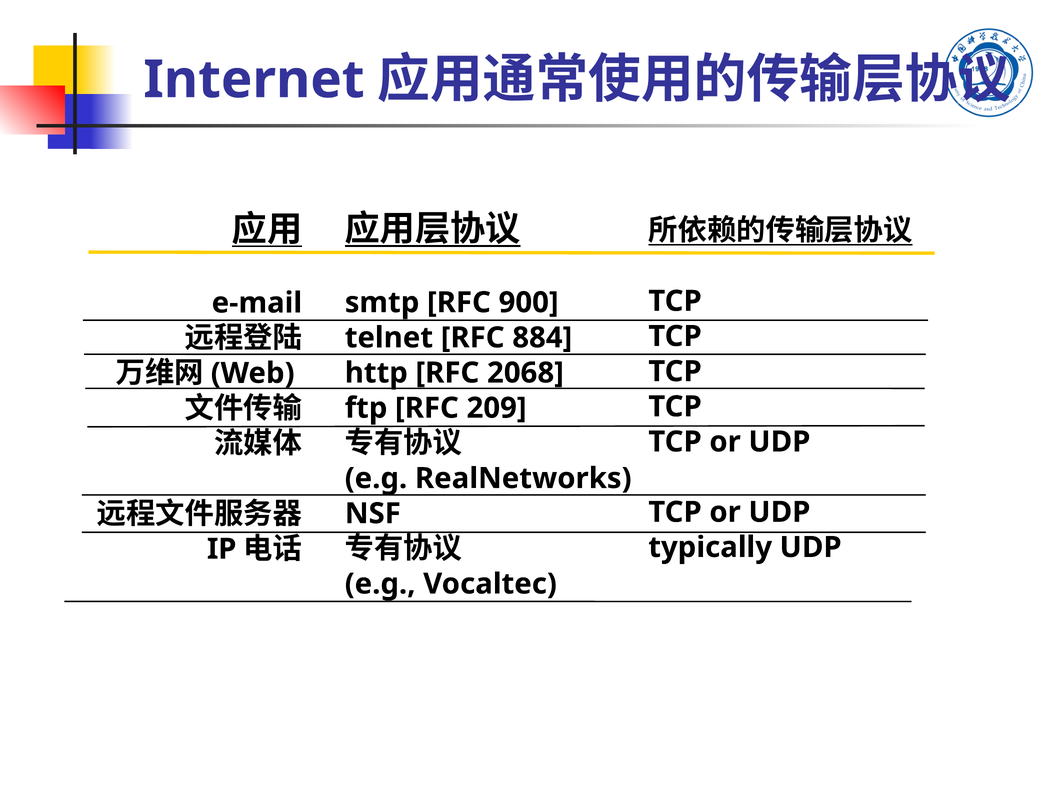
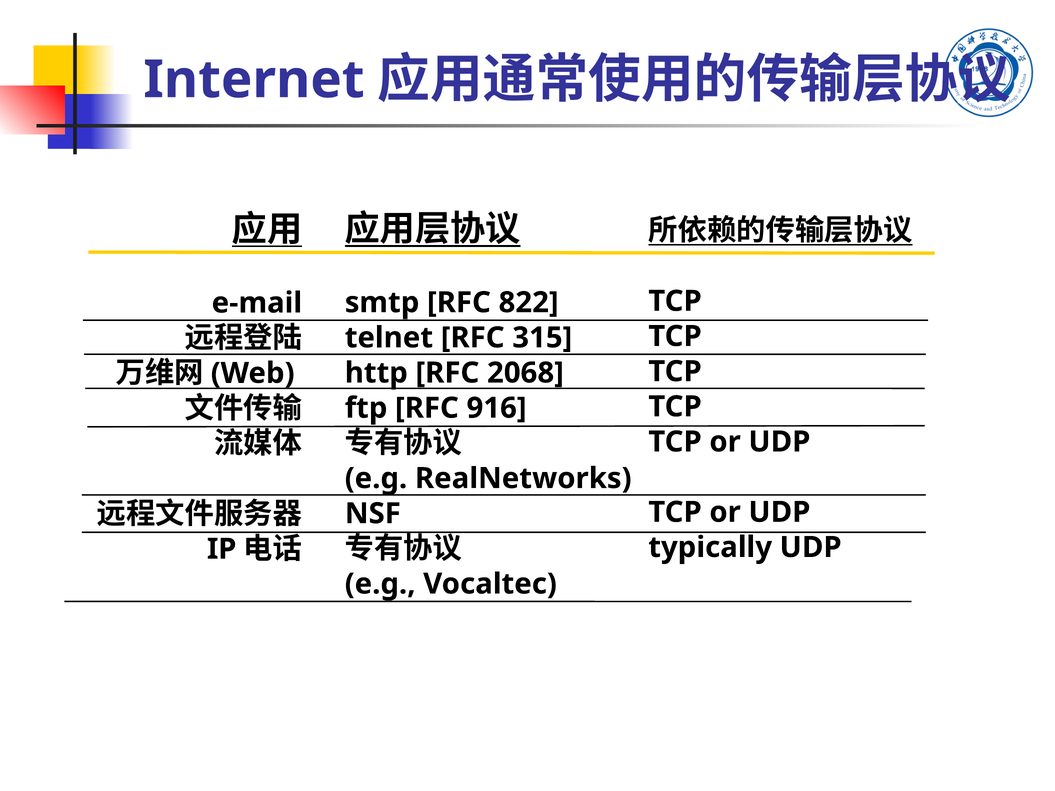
900: 900 -> 822
884: 884 -> 315
209: 209 -> 916
